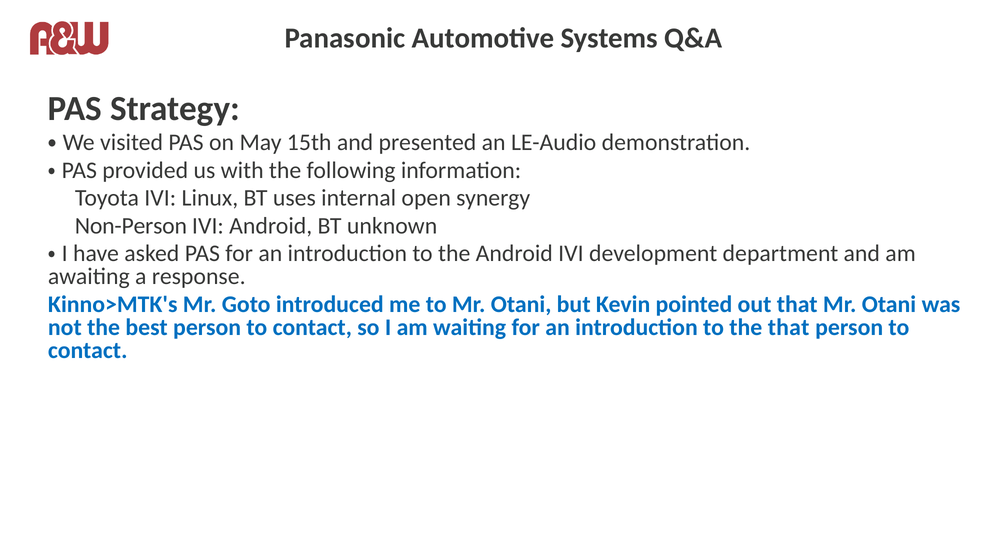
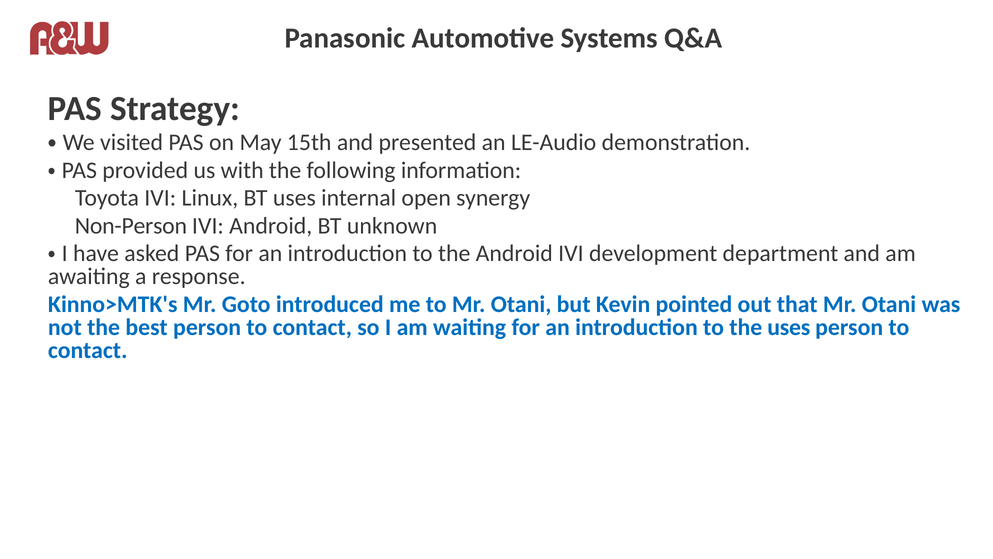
the that: that -> uses
